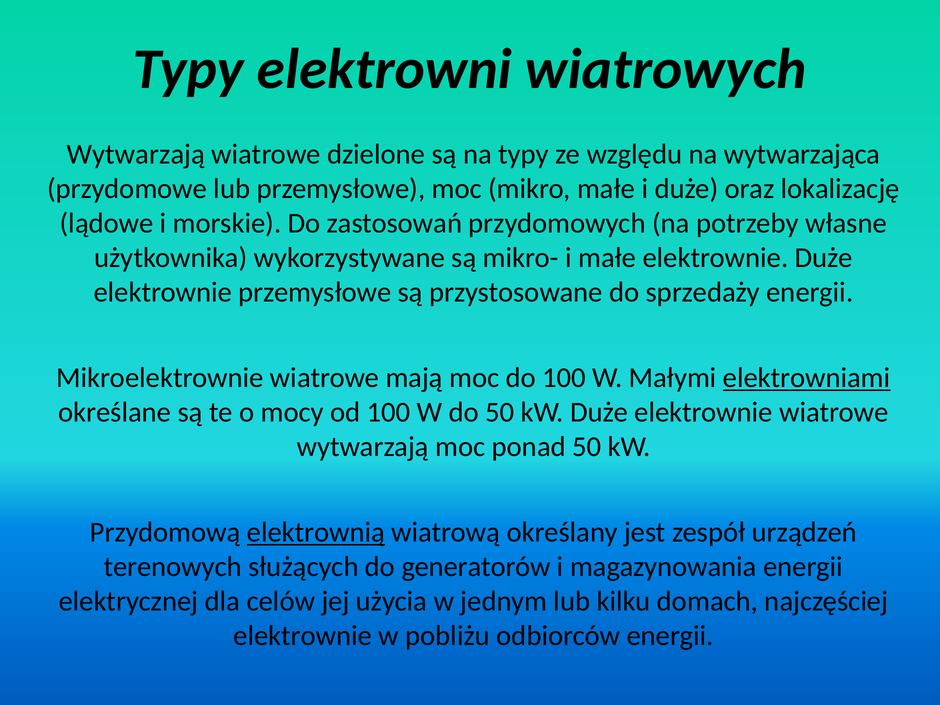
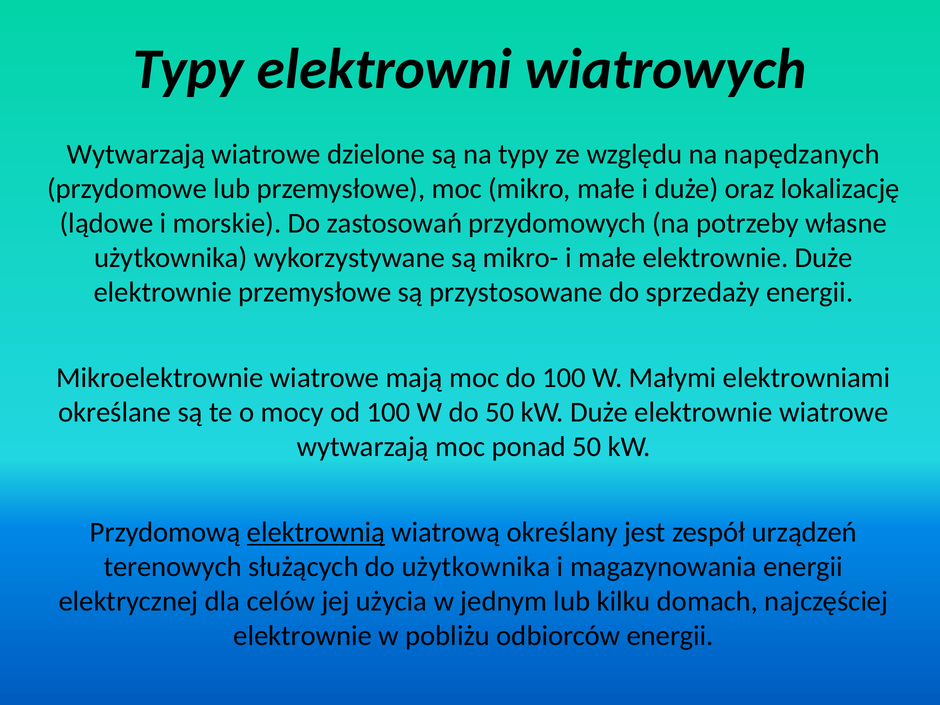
wytwarzająca: wytwarzająca -> napędzanych
elektrowniami underline: present -> none
do generatorów: generatorów -> użytkownika
